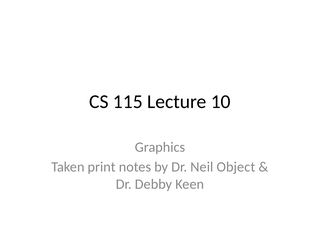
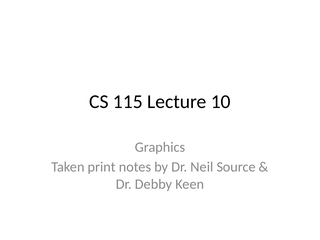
Object: Object -> Source
